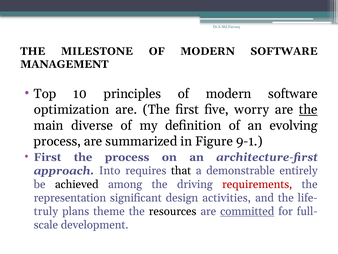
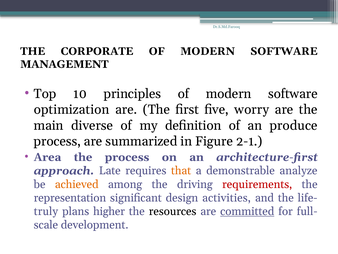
MILESTONE: MILESTONE -> CORPORATE
the at (308, 109) underline: present -> none
evolving: evolving -> produce
9-1: 9-1 -> 2-1
First at (48, 157): First -> Area
Into: Into -> Late
that colour: black -> orange
entirely: entirely -> analyze
achieved colour: black -> orange
theme: theme -> higher
